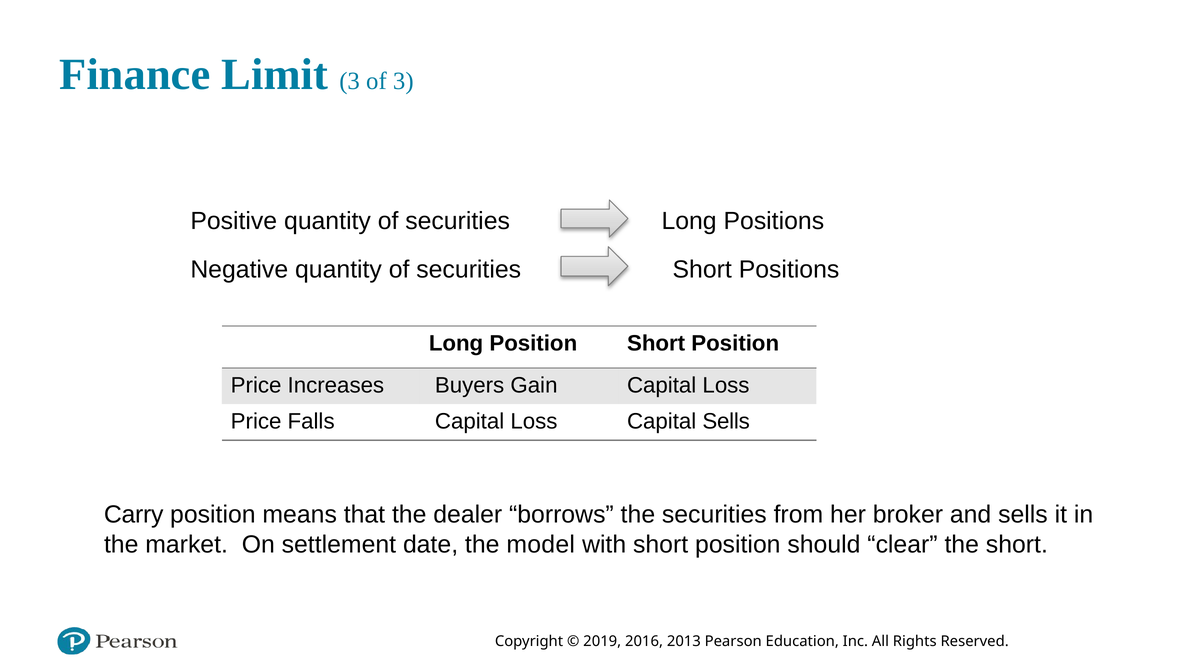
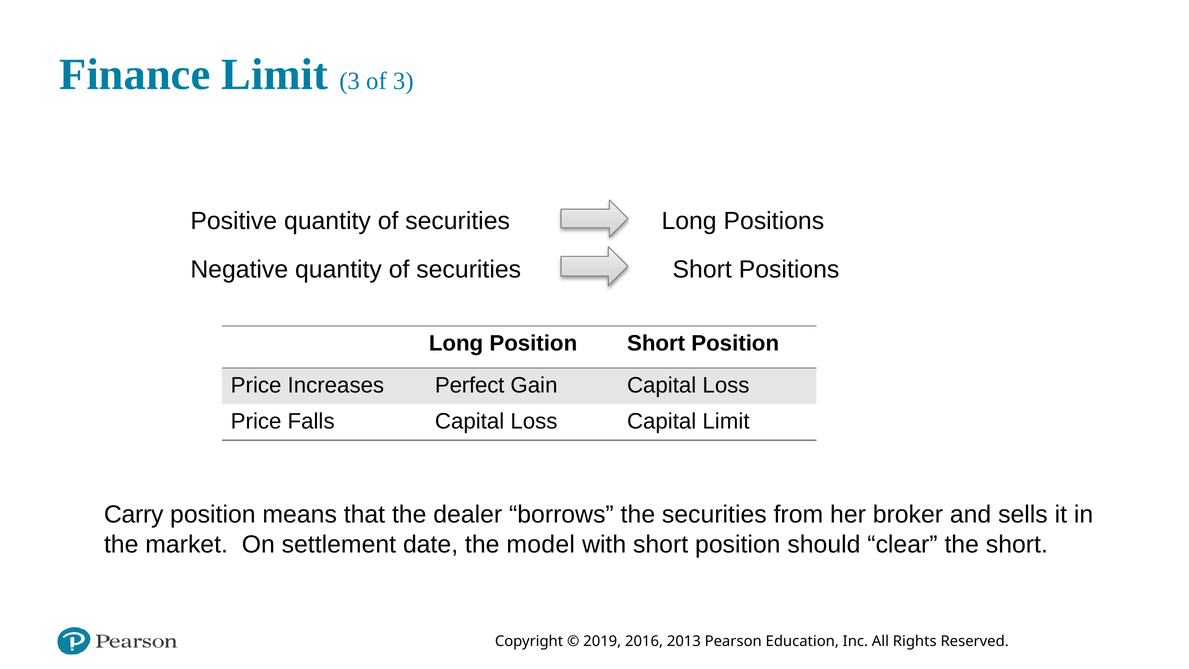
Buyers: Buyers -> Perfect
Capital Sells: Sells -> Limit
